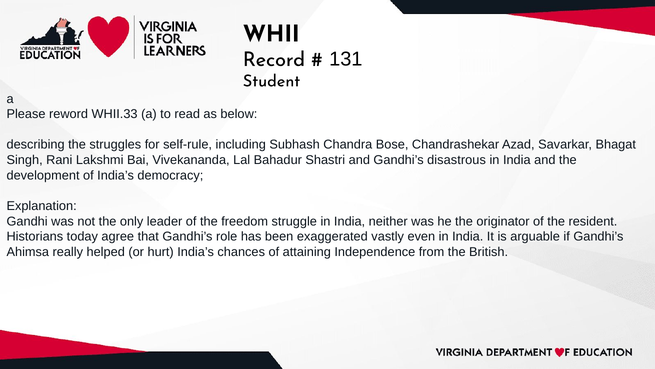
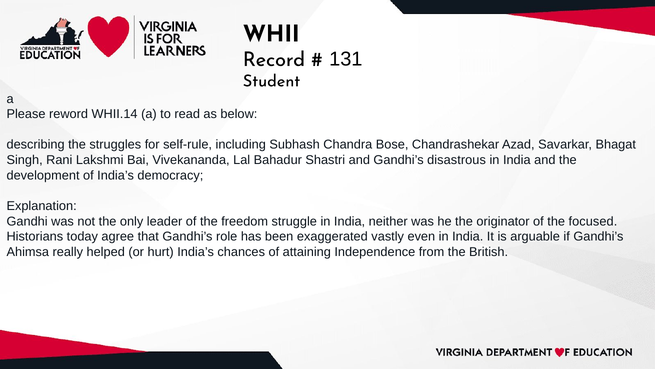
WHII.33: WHII.33 -> WHII.14
resident: resident -> focused
